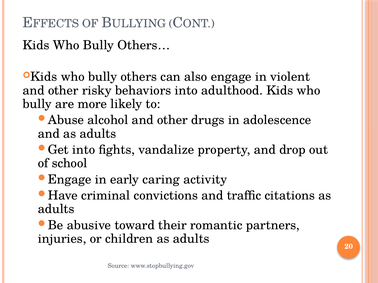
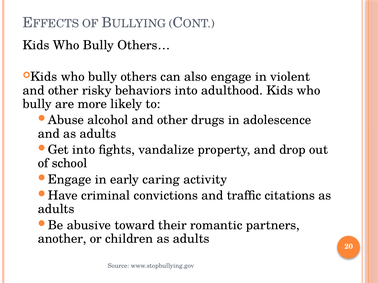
injuries: injuries -> another
